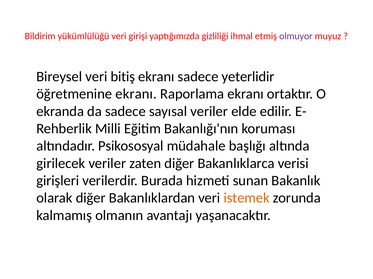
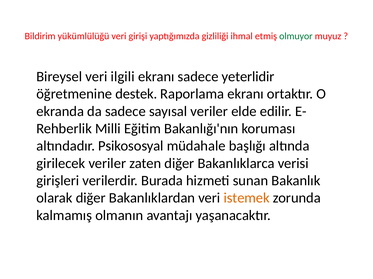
olmuyor colour: purple -> green
bitiş: bitiş -> ilgili
öğretmenine ekranı: ekranı -> destek
